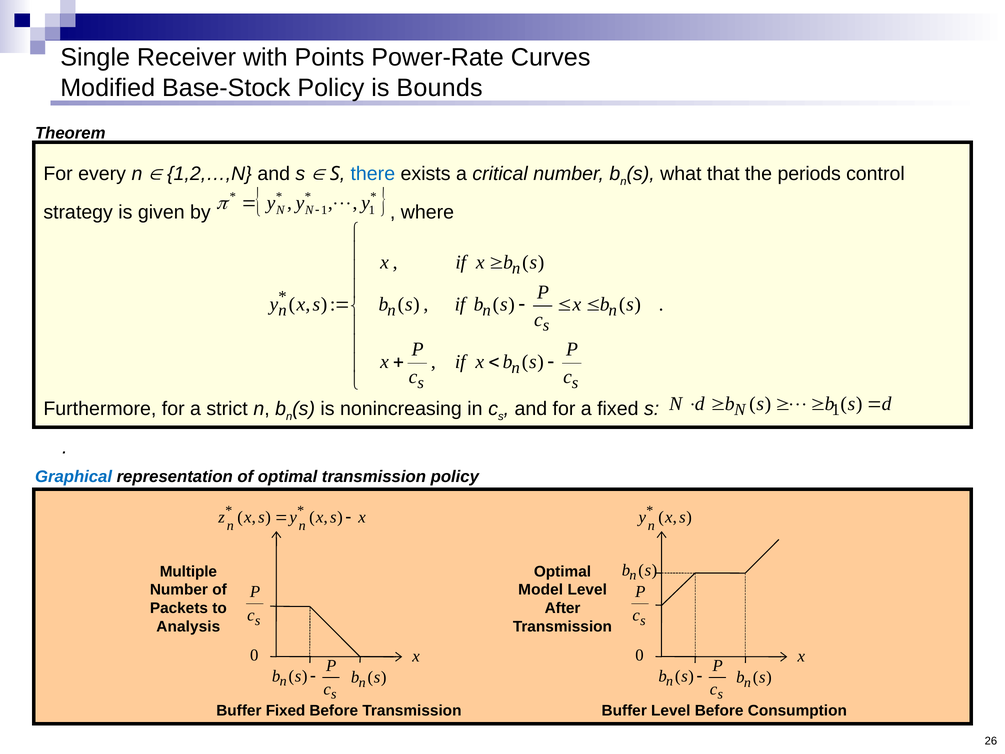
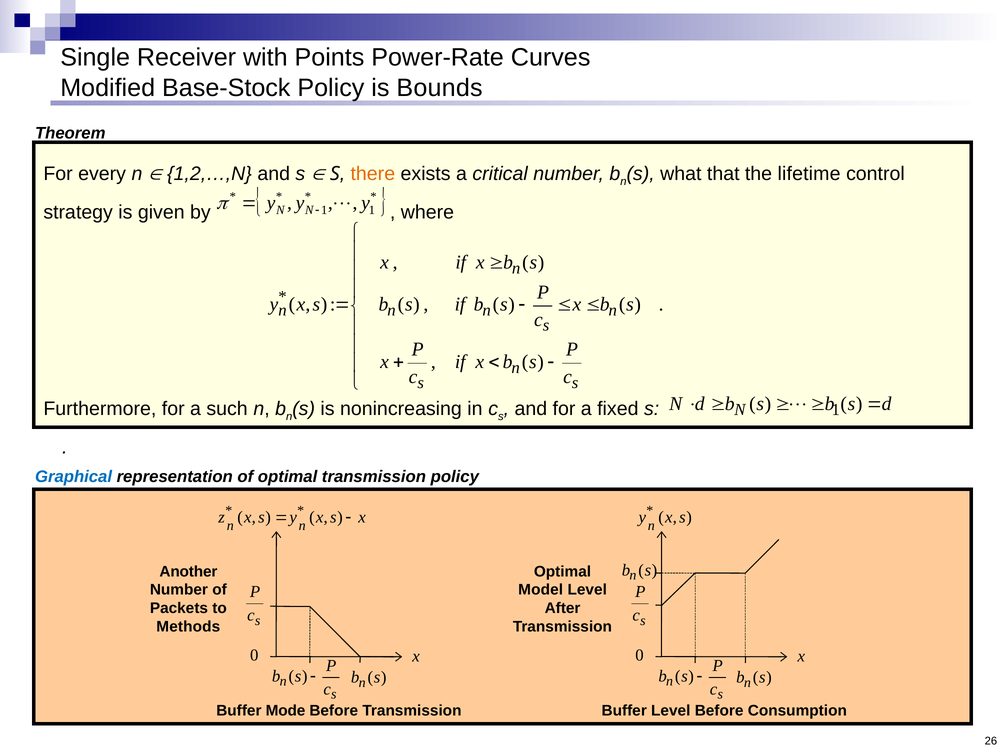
there colour: blue -> orange
periods: periods -> lifetime
strict: strict -> such
Multiple: Multiple -> Another
Analysis: Analysis -> Methods
Buffer Fixed: Fixed -> Mode
